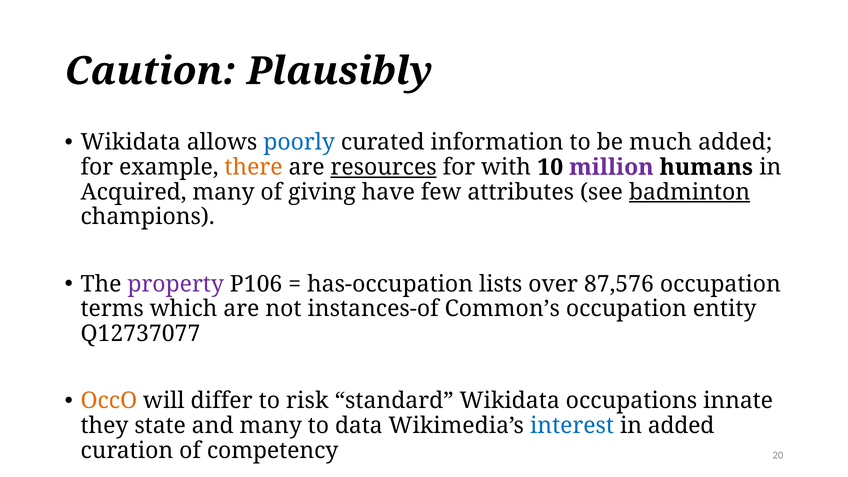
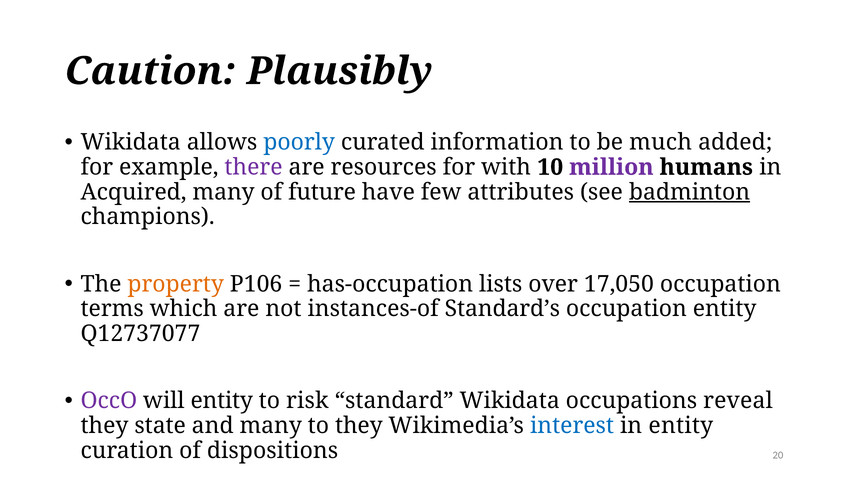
there colour: orange -> purple
resources underline: present -> none
giving: giving -> future
property colour: purple -> orange
87,576: 87,576 -> 17,050
Common’s: Common’s -> Standard’s
OccO colour: orange -> purple
will differ: differ -> entity
innate: innate -> reveal
to data: data -> they
in added: added -> entity
competency: competency -> dispositions
